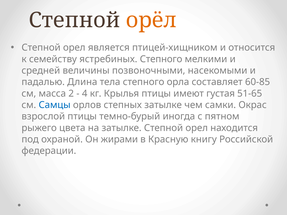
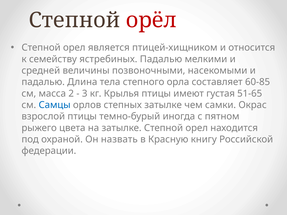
орёл colour: orange -> red
ястребиных Степного: Степного -> Падалью
4: 4 -> 3
жирами: жирами -> назвать
